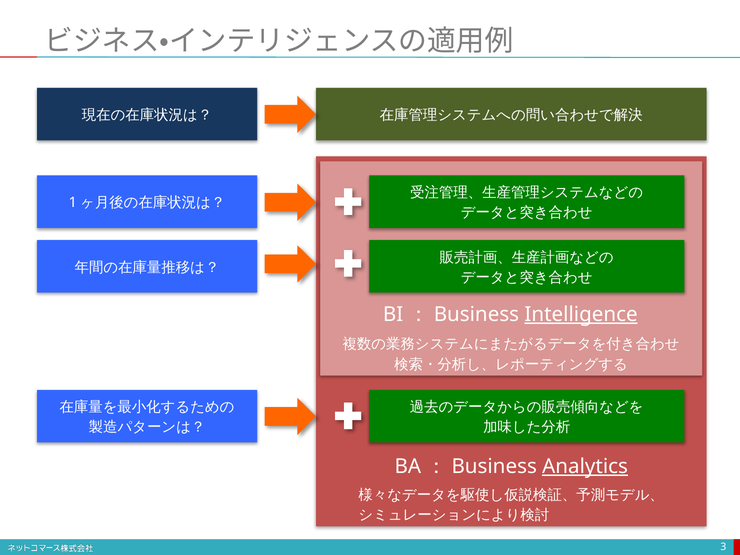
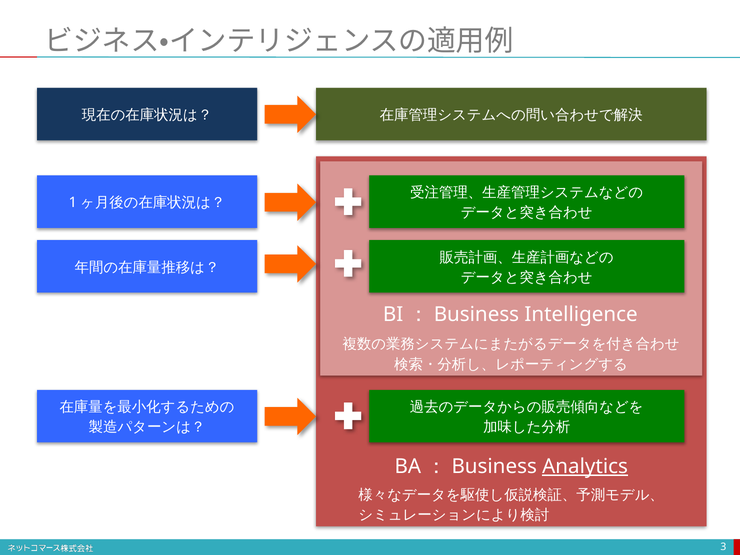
Intelligence underline: present -> none
